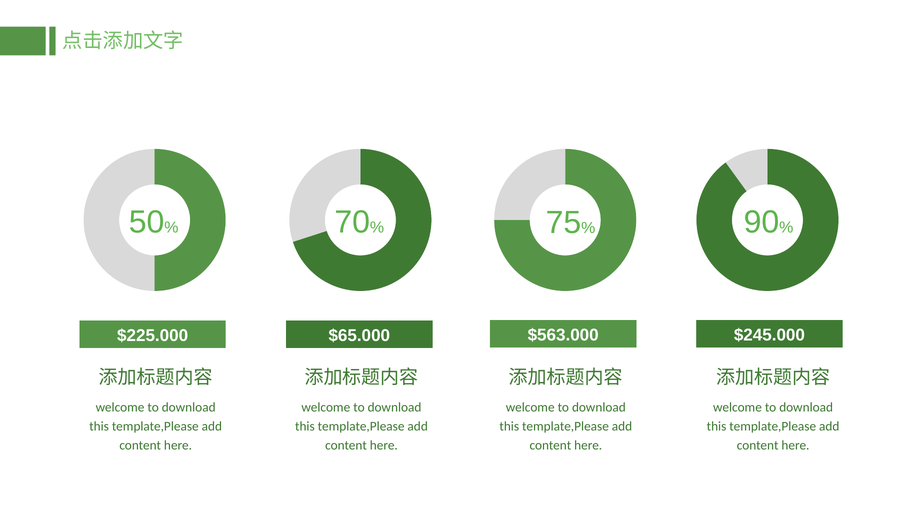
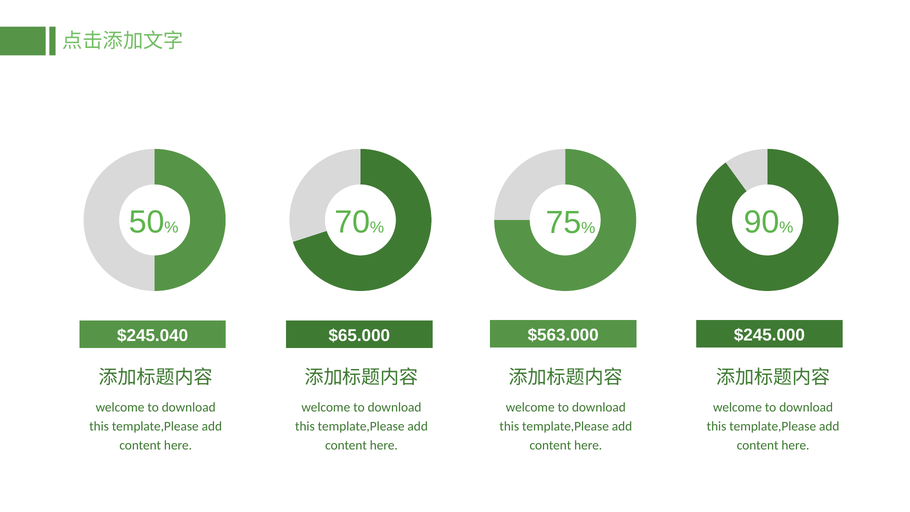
$225.000: $225.000 -> $245.040
